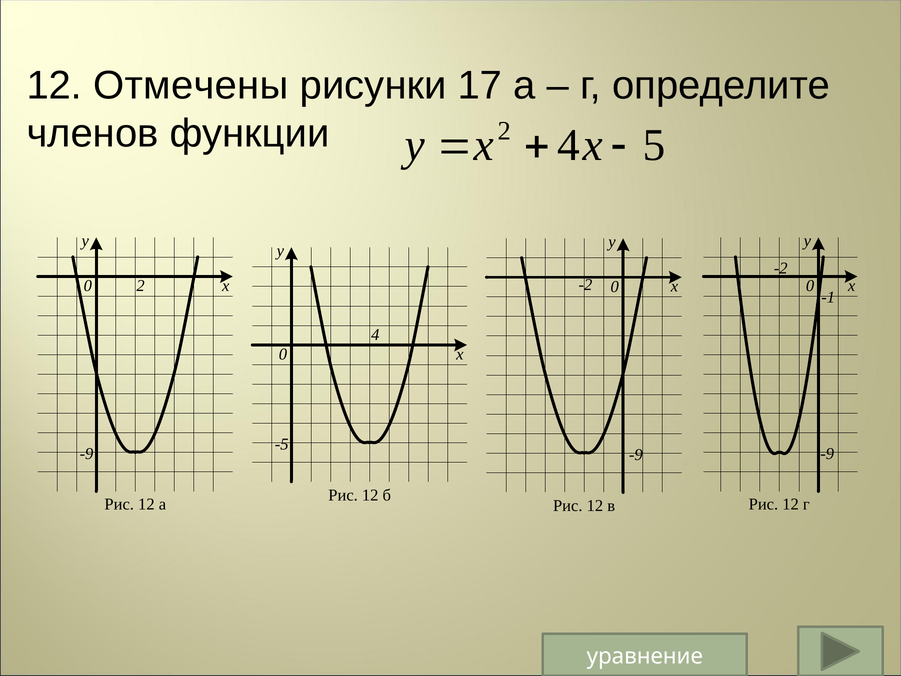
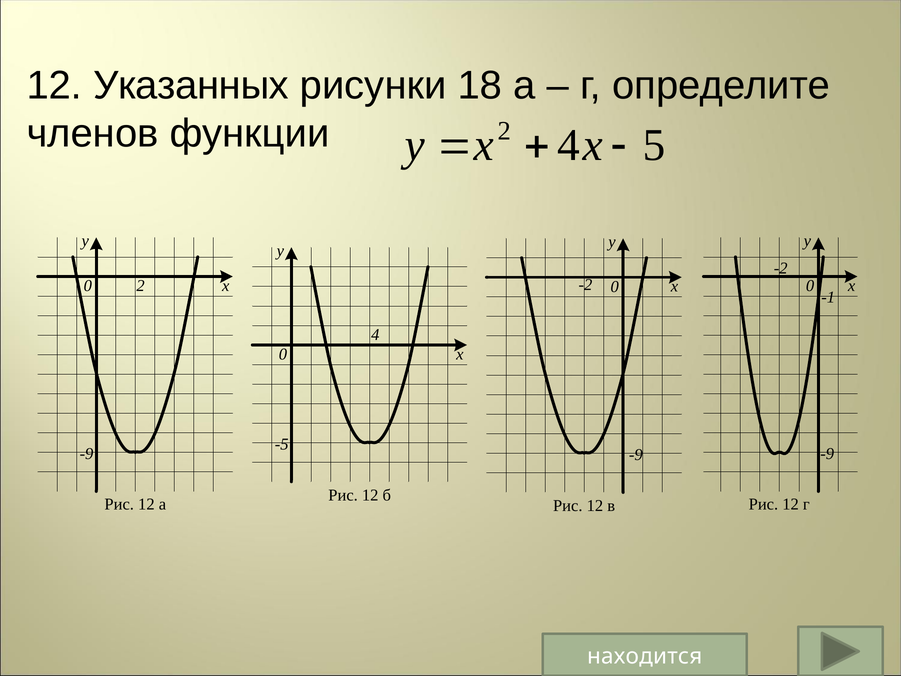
Отмечены: Отмечены -> Указанных
17: 17 -> 18
уравнение: уравнение -> находится
